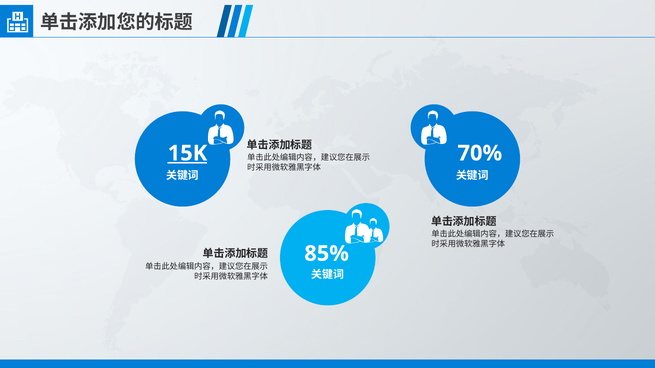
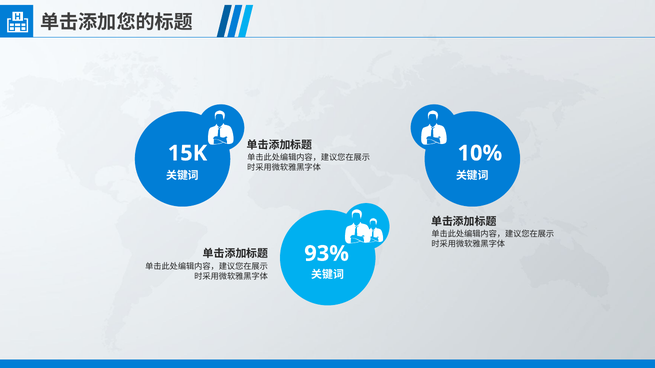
15K underline: present -> none
70%: 70% -> 10%
85%: 85% -> 93%
